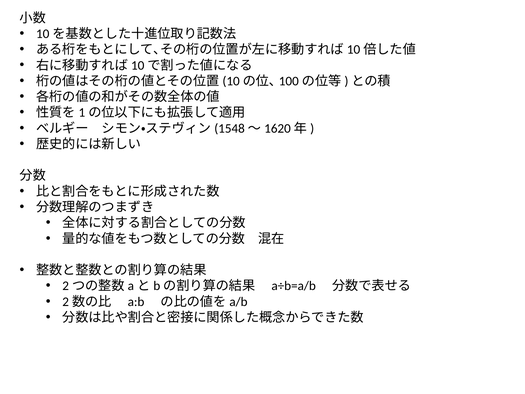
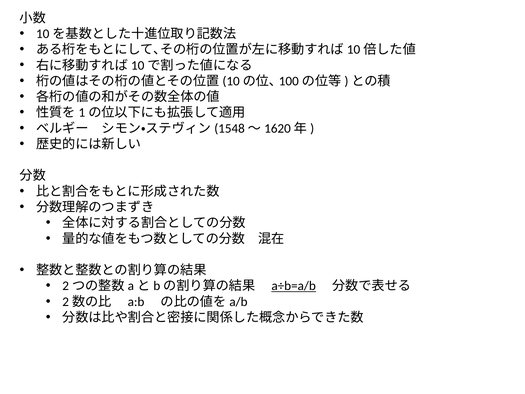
a÷b=a/b underline: none -> present
